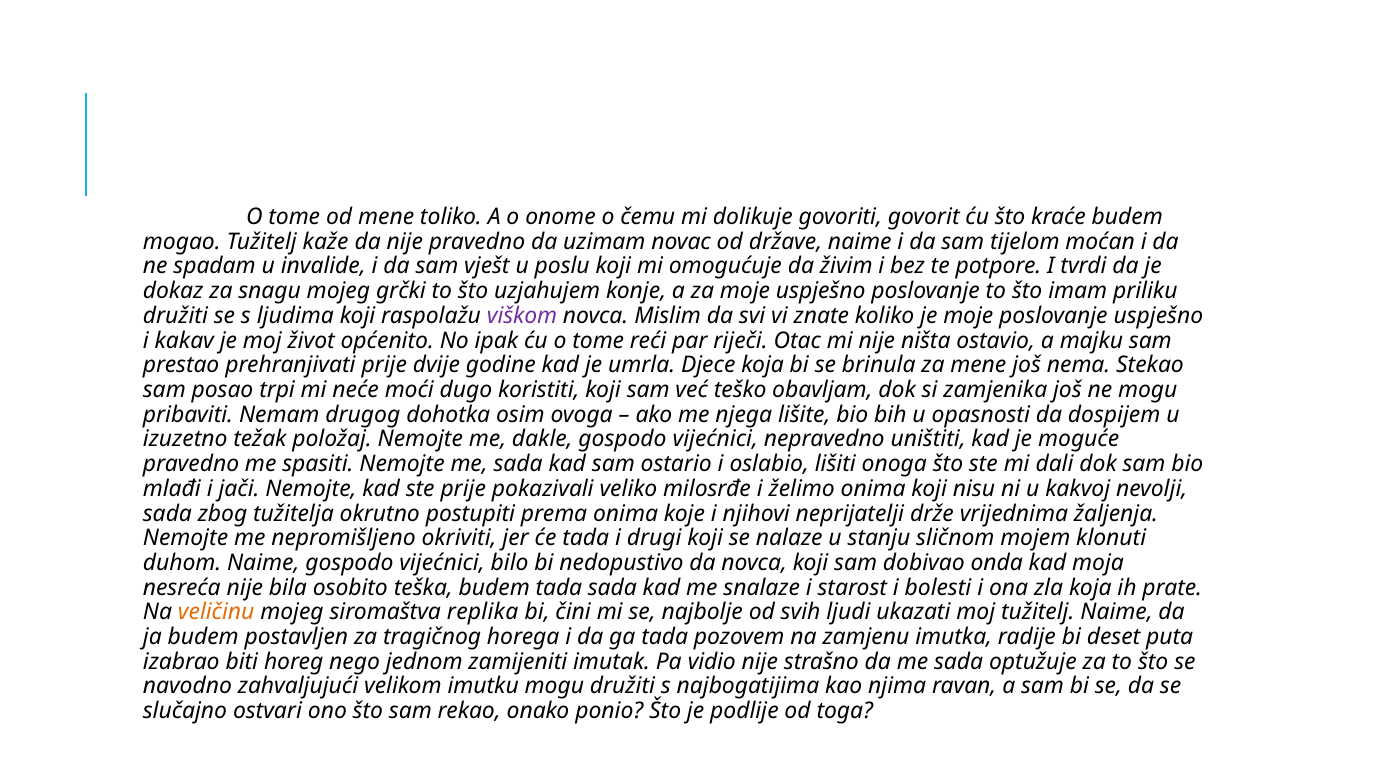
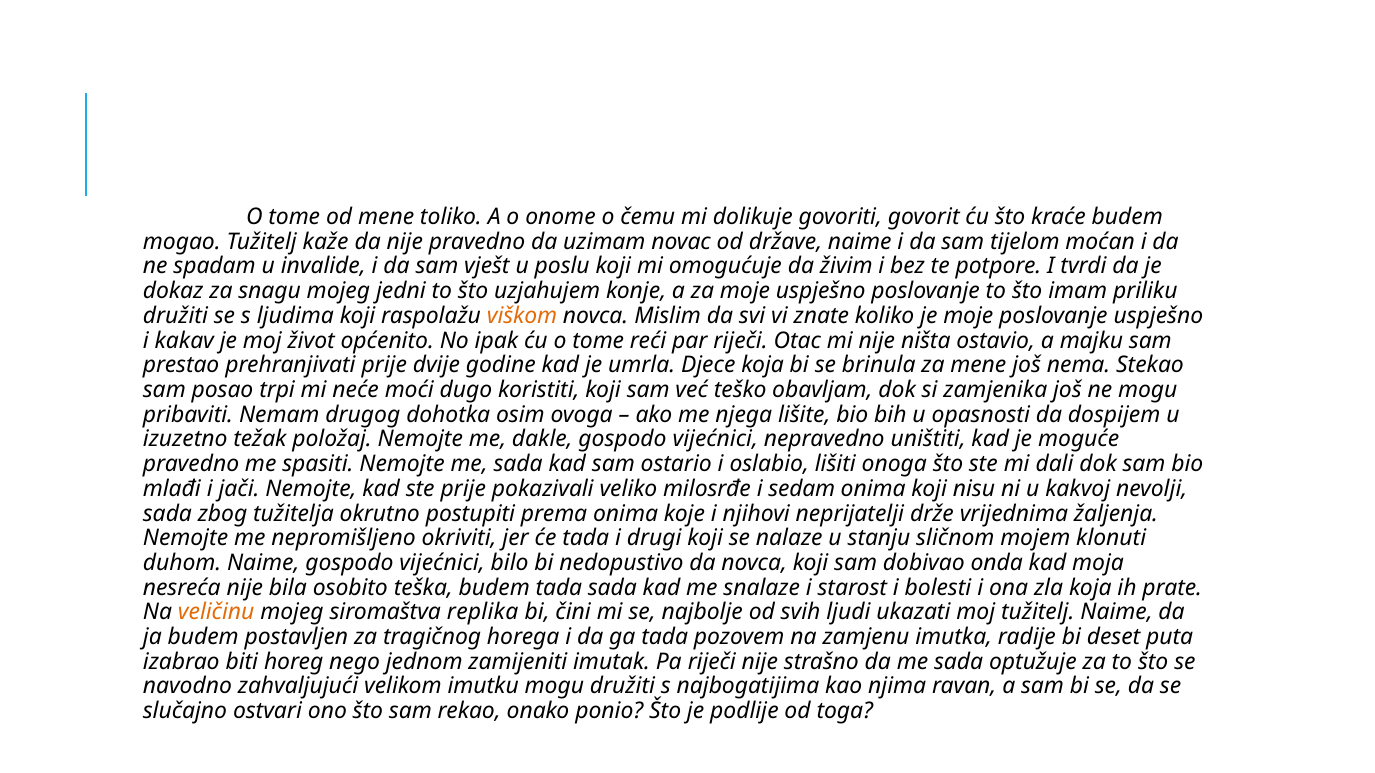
grčki: grčki -> jedni
viškom colour: purple -> orange
želimo: želimo -> sedam
Pa vidio: vidio -> riječi
